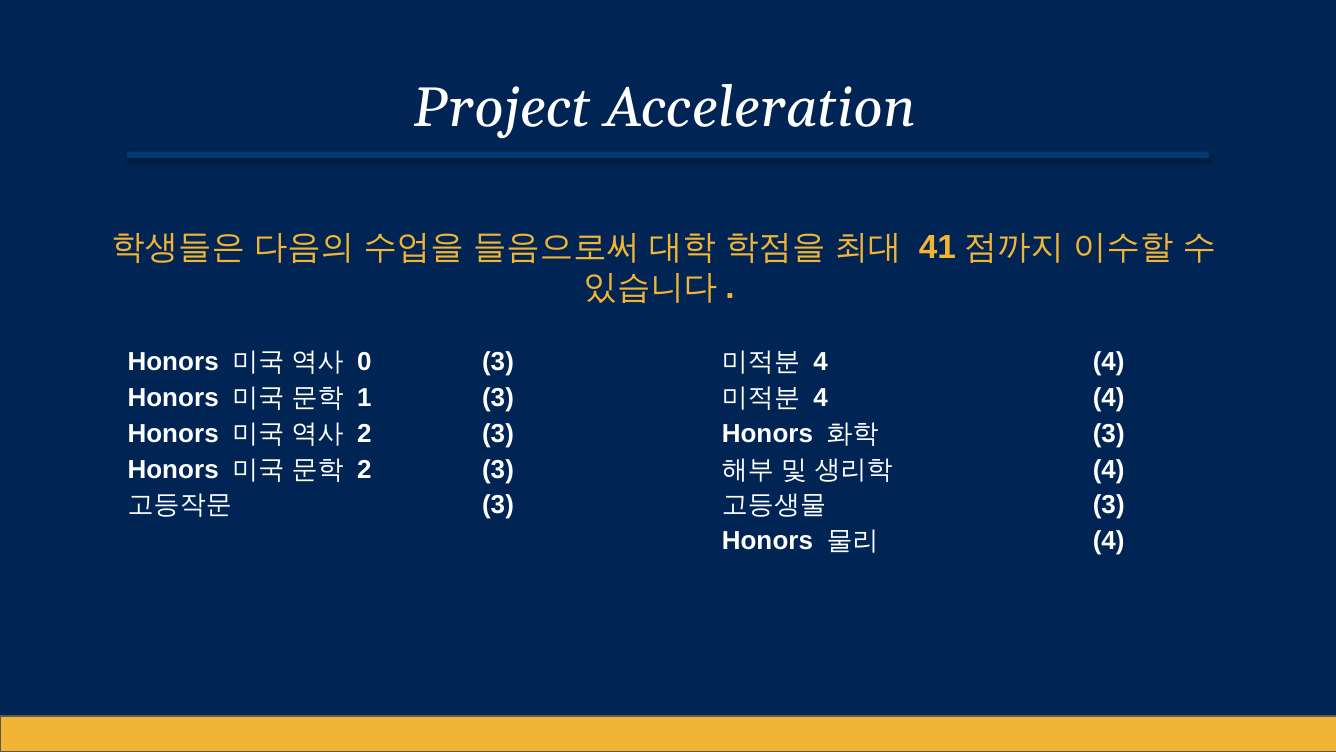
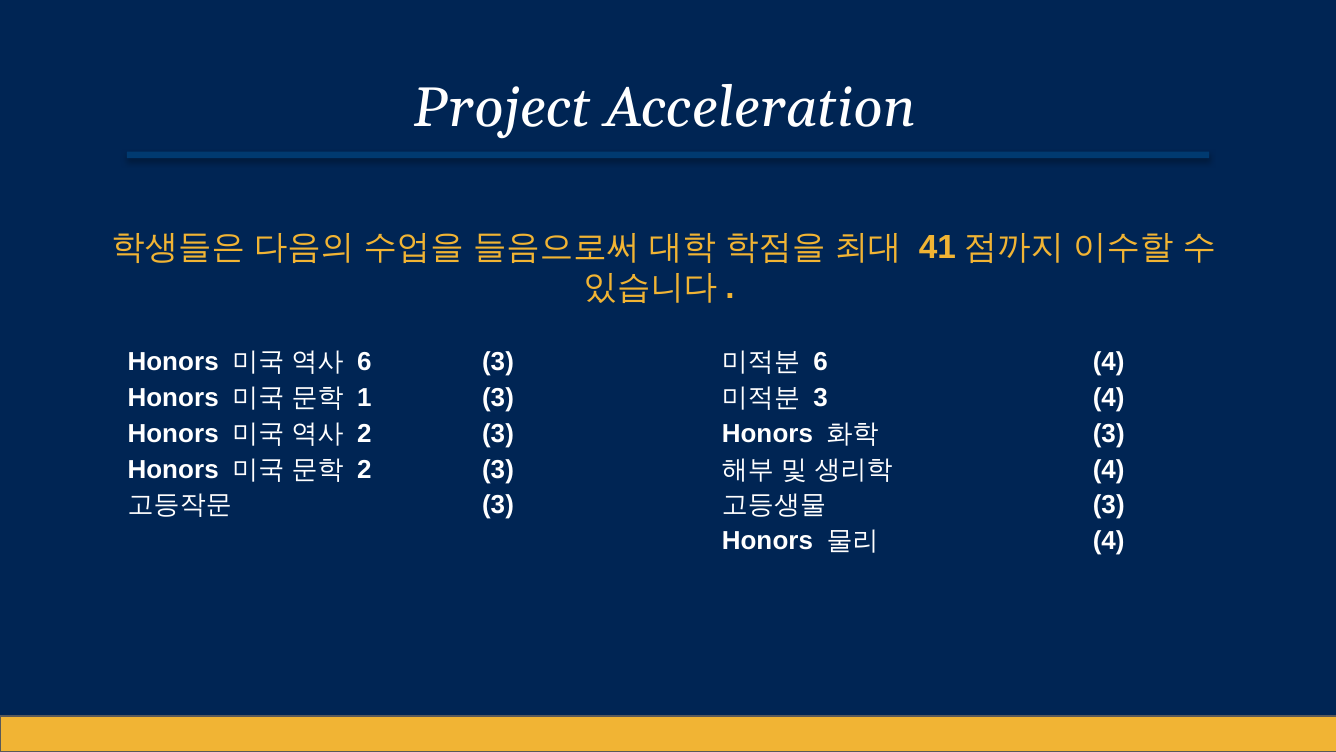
0 at (364, 362): 0 -> 6
4 at (821, 362): 4 -> 6
4 at (821, 398): 4 -> 3
